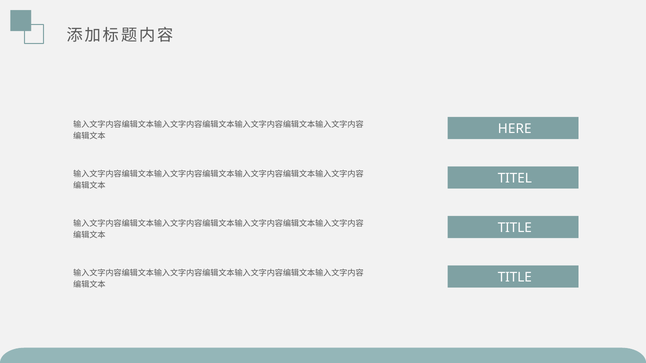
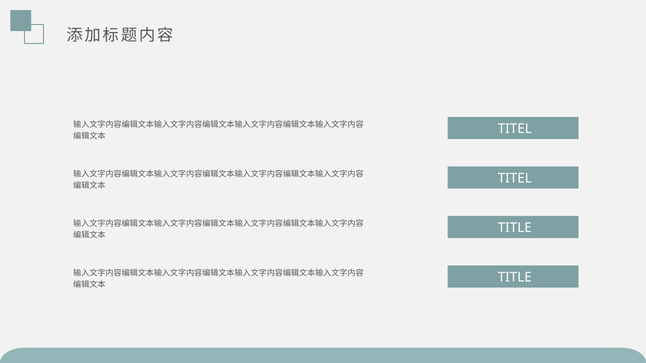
HERE at (515, 129): HERE -> TITEL
